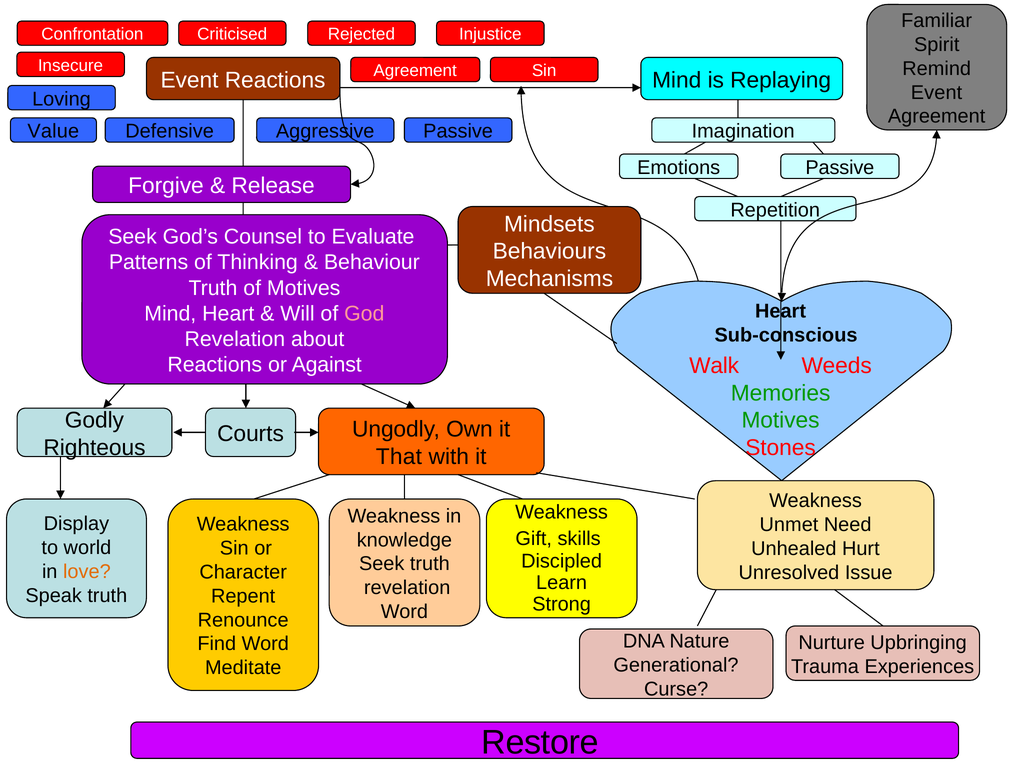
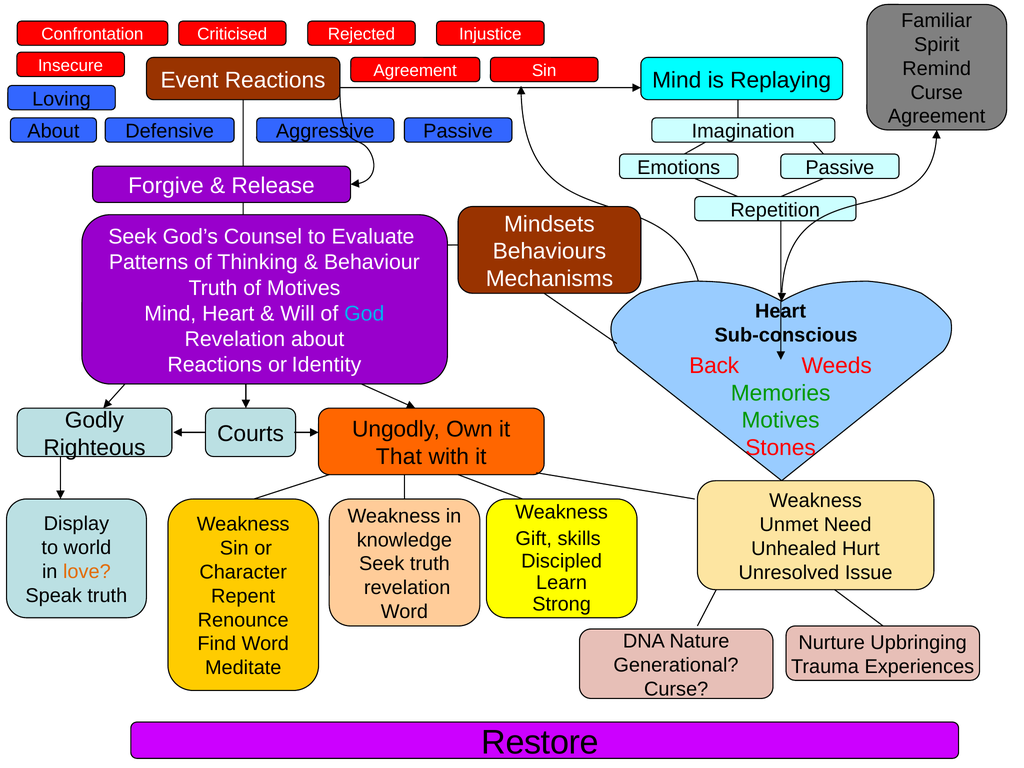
Event at (937, 92): Event -> Curse
Value at (53, 131): Value -> About
God colour: pink -> light blue
Against: Against -> Identity
Walk: Walk -> Back
